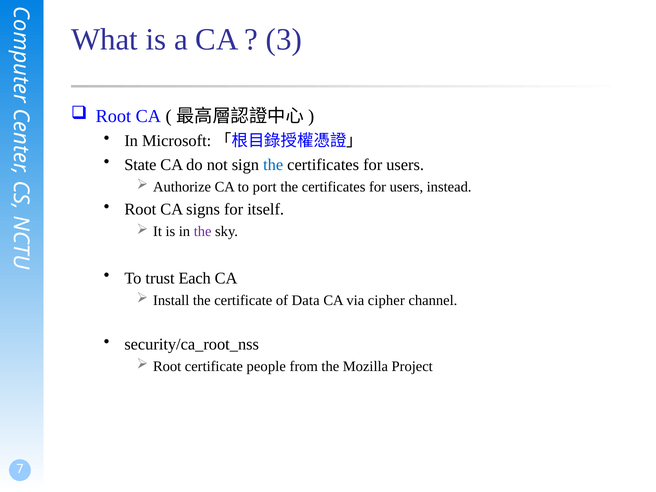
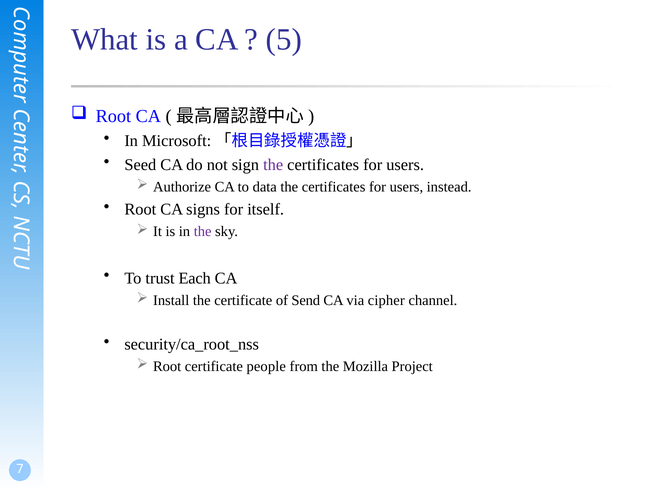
3: 3 -> 5
State: State -> Seed
the at (273, 165) colour: blue -> purple
port: port -> data
Data: Data -> Send
